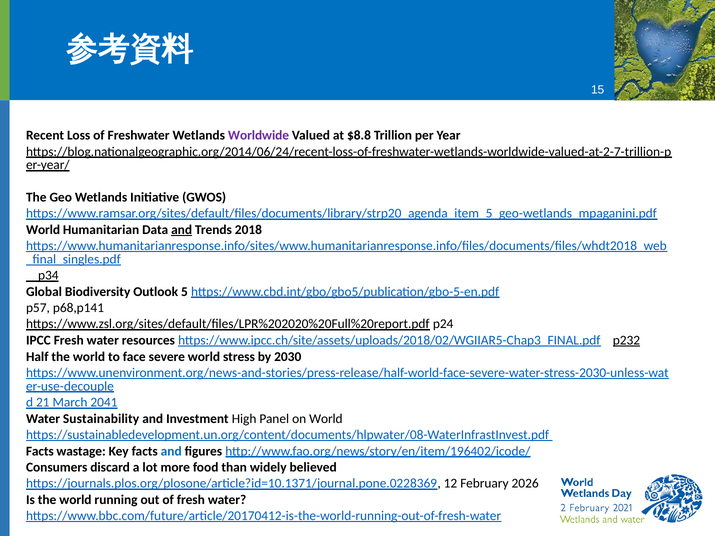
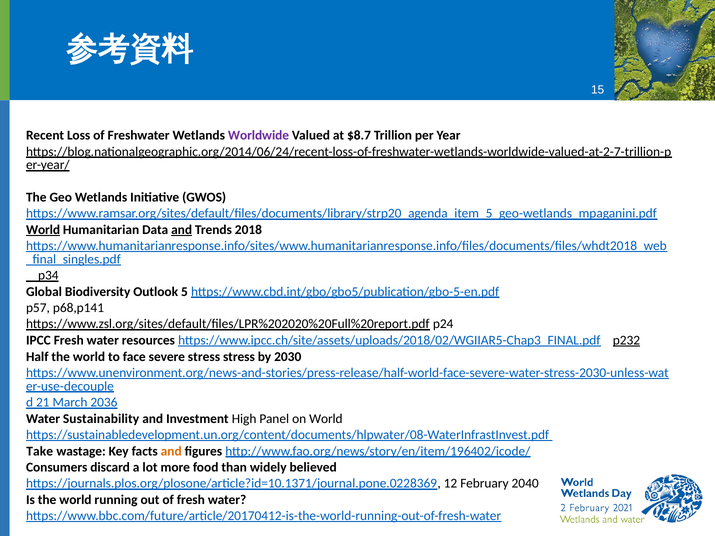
$8.8: $8.8 -> $8.7
World at (43, 230) underline: none -> present
severe world: world -> stress
2041: 2041 -> 2036
Facts at (40, 451): Facts -> Take
and at (171, 451) colour: blue -> orange
2026: 2026 -> 2040
